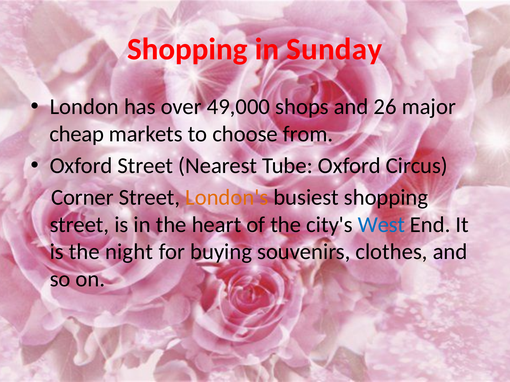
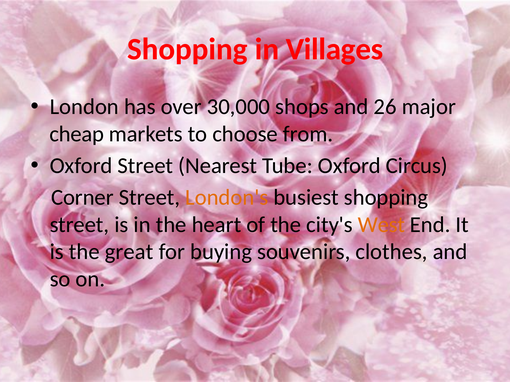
Sunday: Sunday -> Villages
49,000: 49,000 -> 30,000
West colour: blue -> orange
night: night -> great
